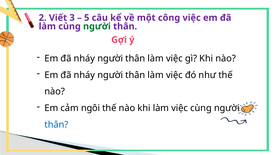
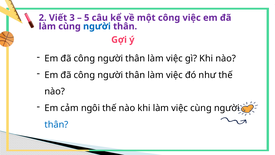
người at (97, 26) colour: green -> blue
nháy at (84, 58): nháy -> công
nháy at (84, 75): nháy -> công
